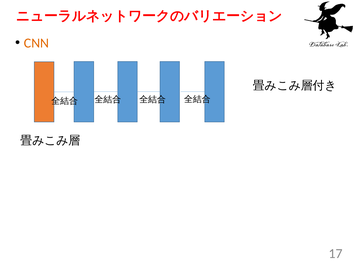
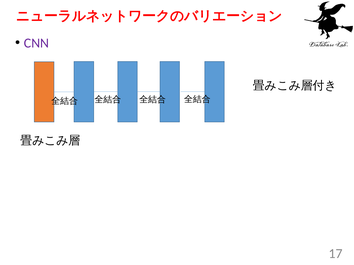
CNN colour: orange -> purple
